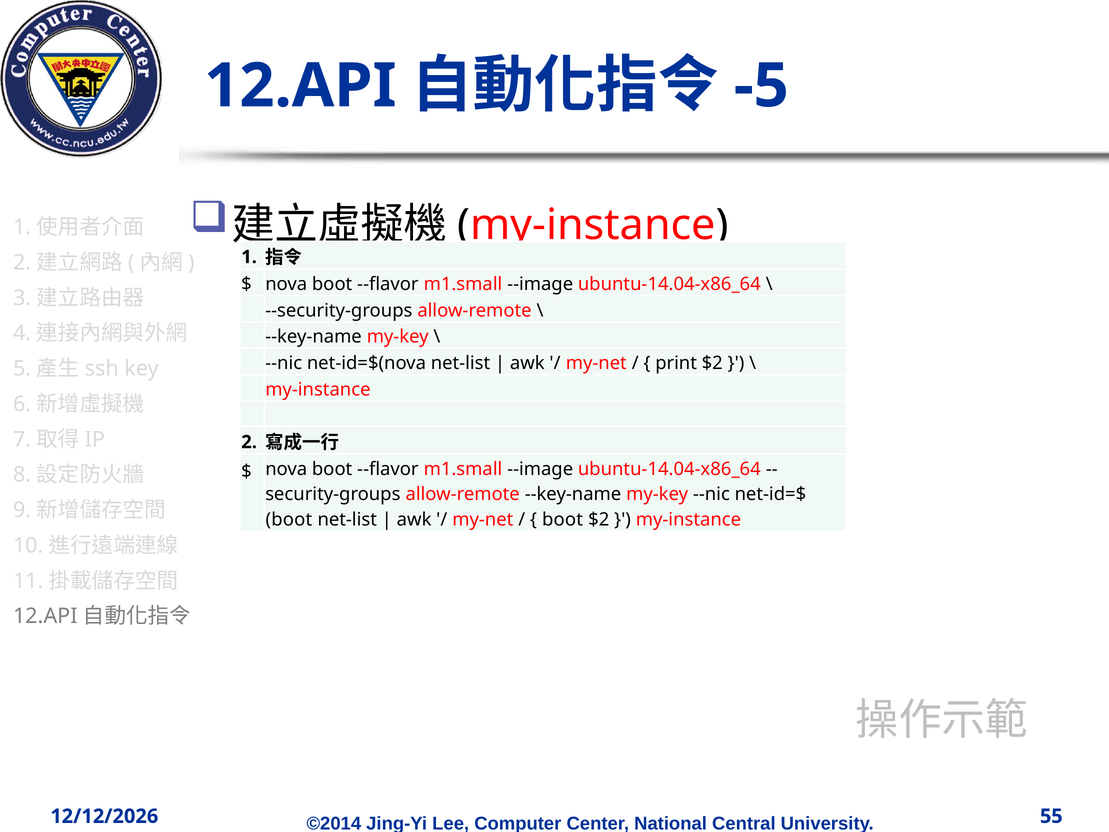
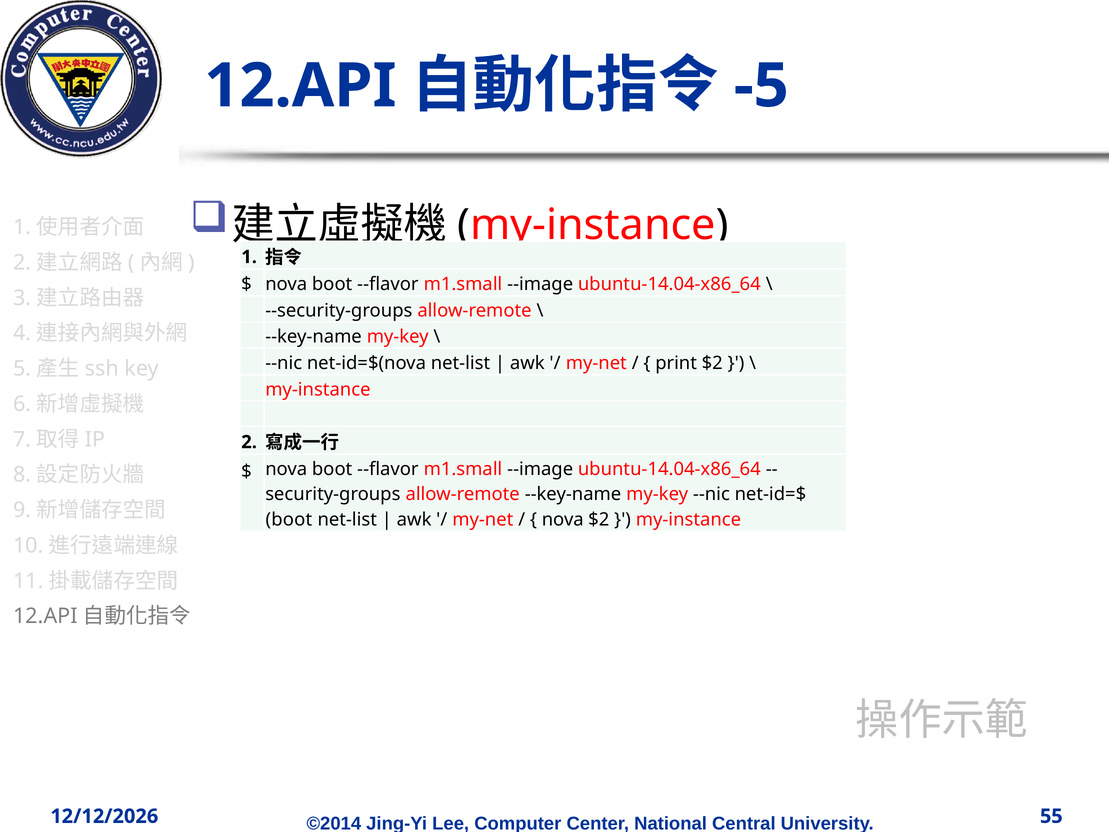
boot at (563, 519): boot -> nova
